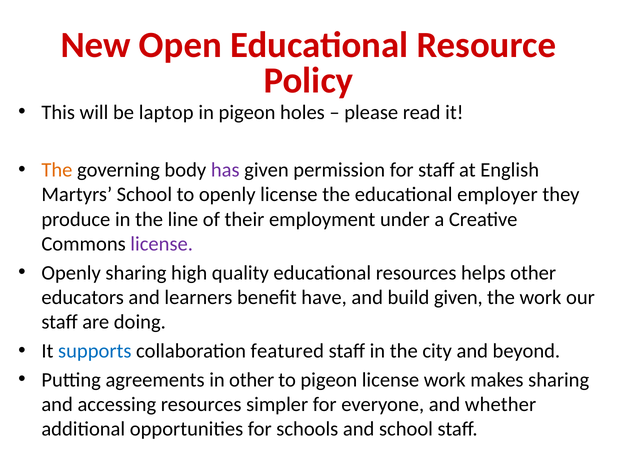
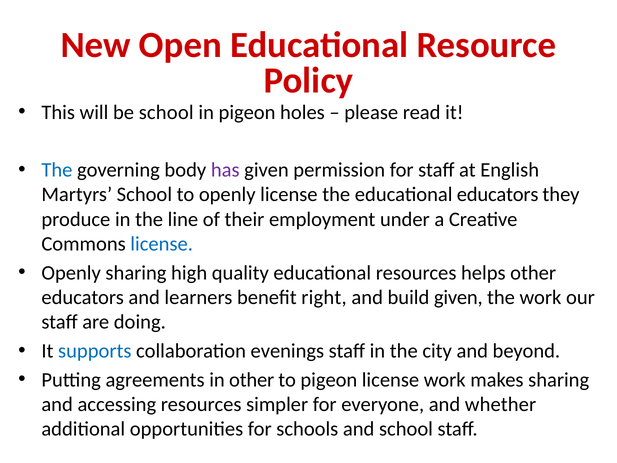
be laptop: laptop -> school
The at (57, 170) colour: orange -> blue
educational employer: employer -> educators
license at (162, 244) colour: purple -> blue
have: have -> right
featured: featured -> evenings
